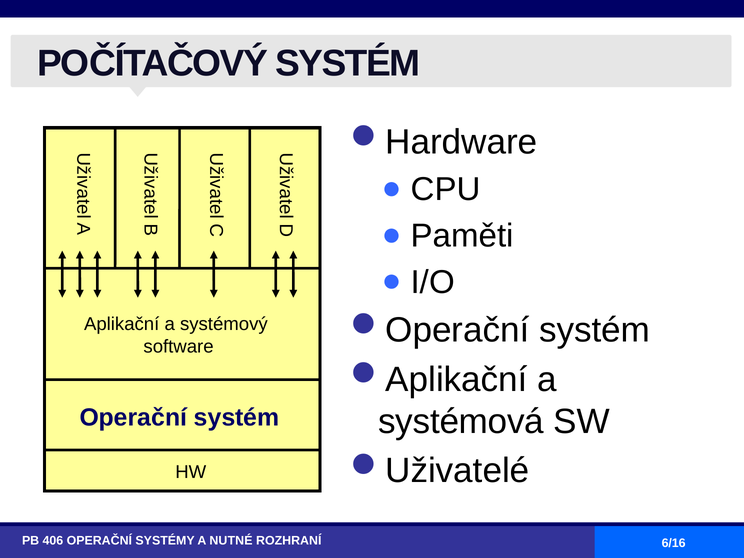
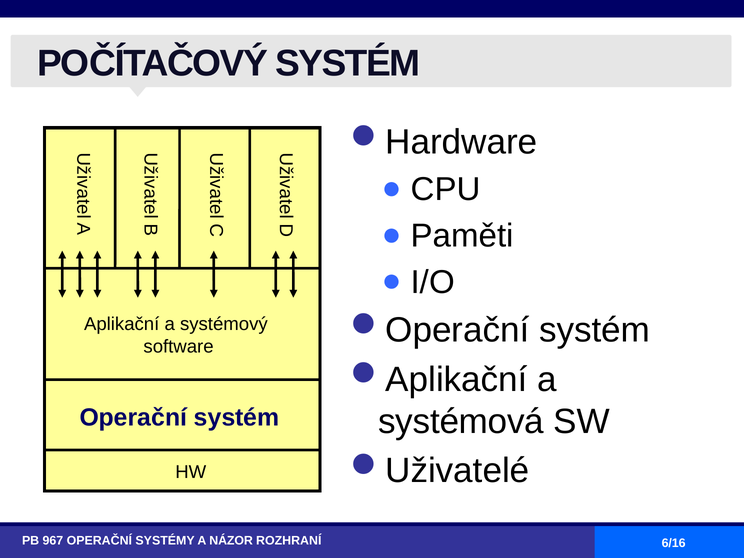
406: 406 -> 967
NUTNÉ: NUTNÉ -> NÁZOR
